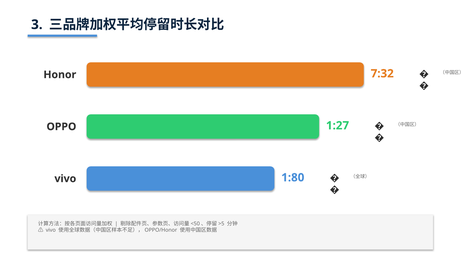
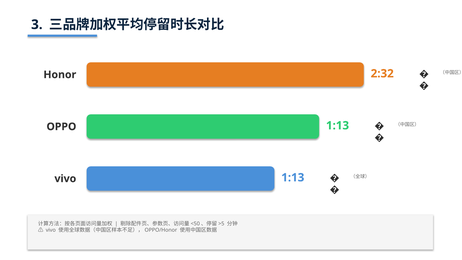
7:32: 7:32 -> 2:32
OPPO 1:27: 1:27 -> 1:13
vivo 1:80: 1:80 -> 1:13
